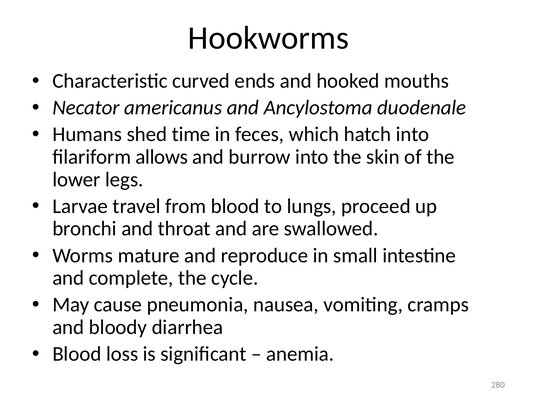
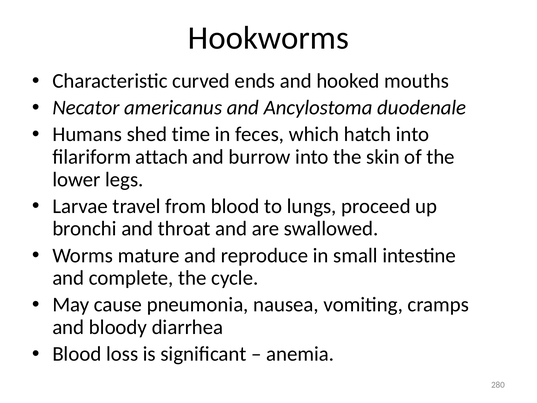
allows: allows -> attach
